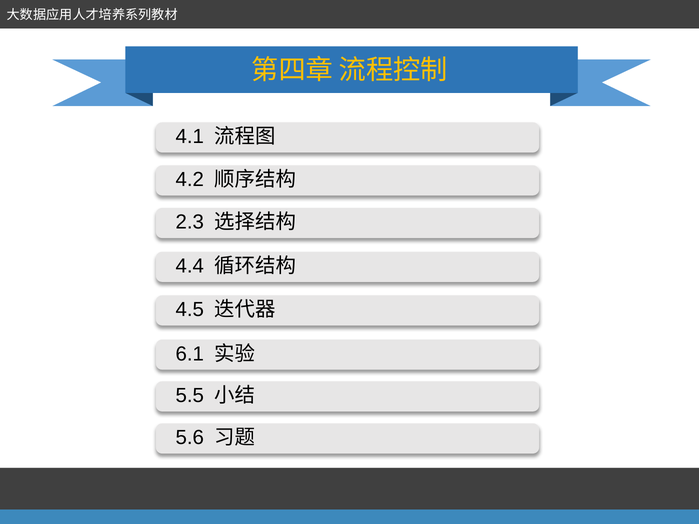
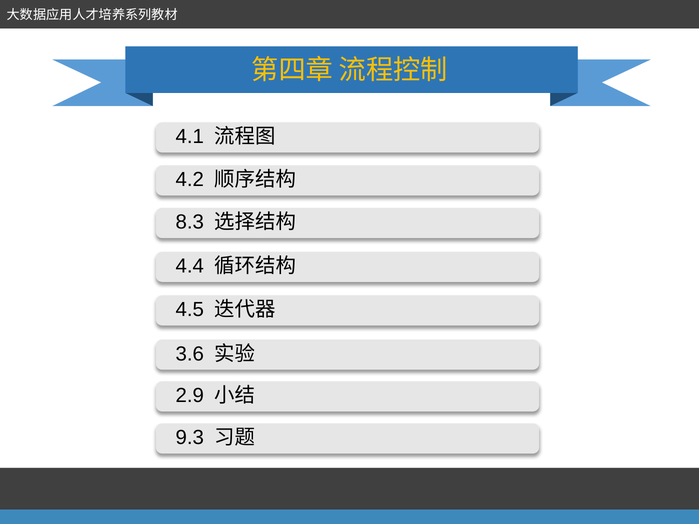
2.3: 2.3 -> 8.3
6.1: 6.1 -> 3.6
5.5: 5.5 -> 2.9
5.6: 5.6 -> 9.3
